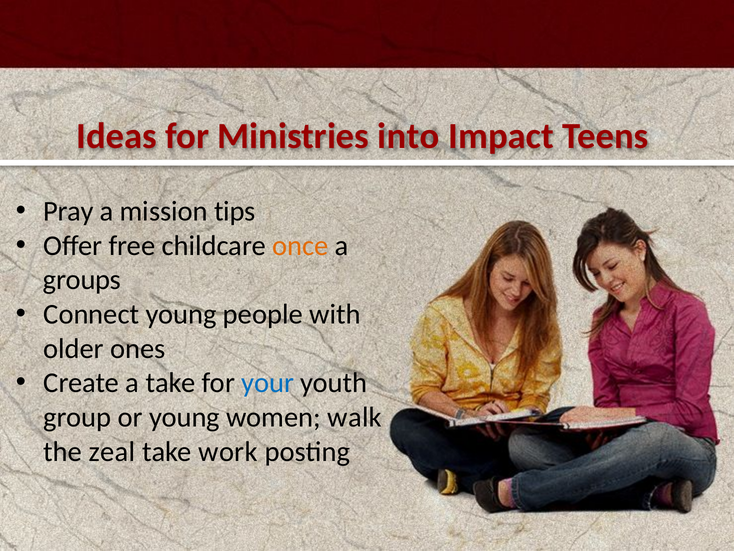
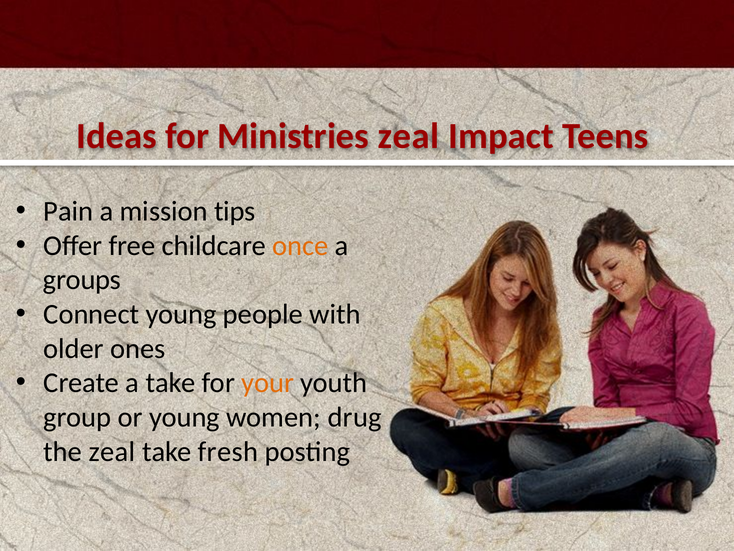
Ministries into: into -> zeal
Pray: Pray -> Pain
your colour: blue -> orange
walk: walk -> drug
work: work -> fresh
